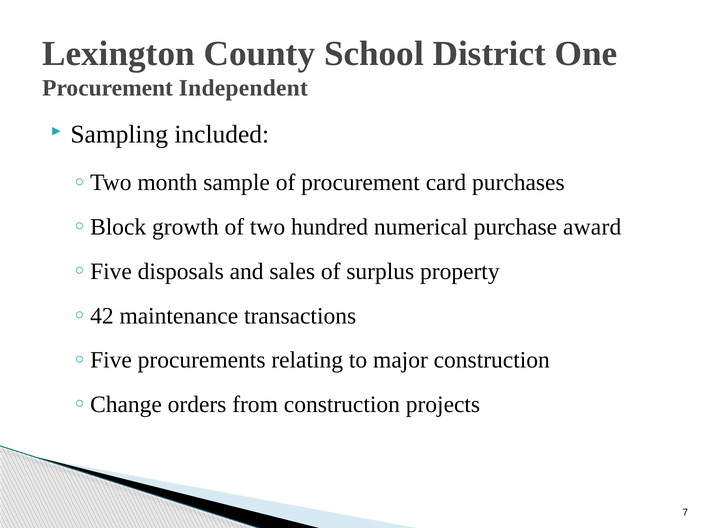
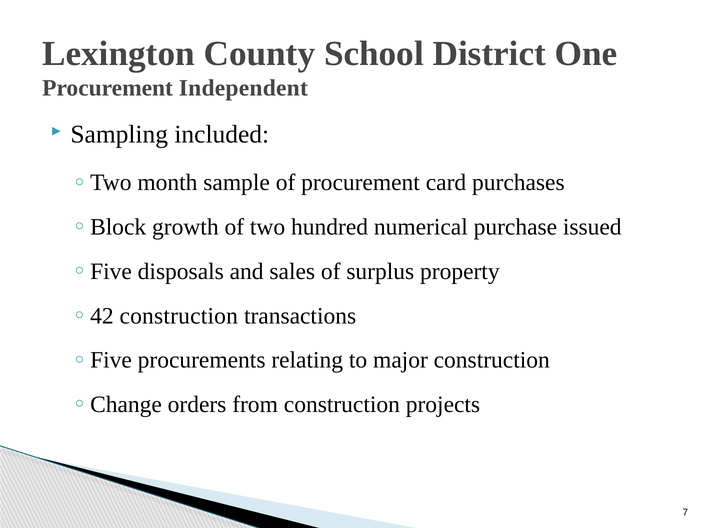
award: award -> issued
maintenance at (179, 316): maintenance -> construction
